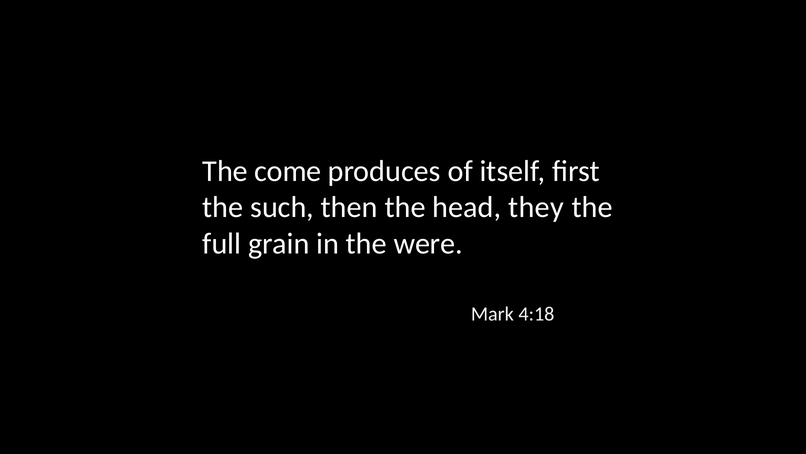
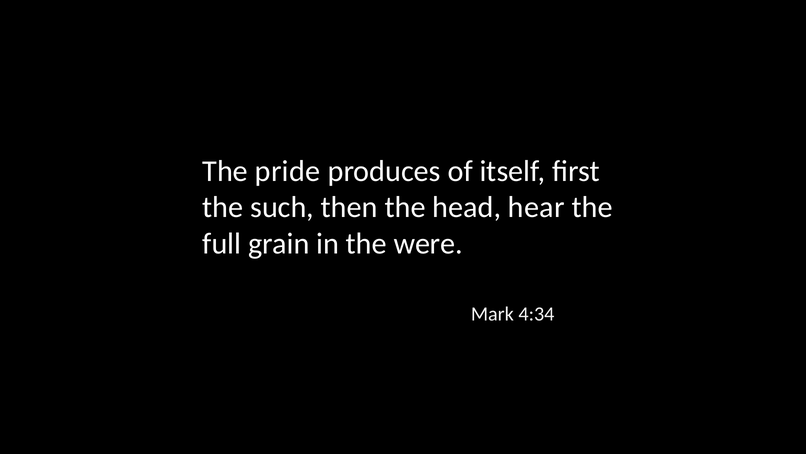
come: come -> pride
they: they -> hear
4:18: 4:18 -> 4:34
